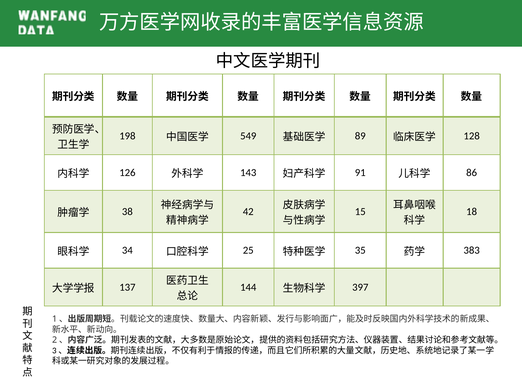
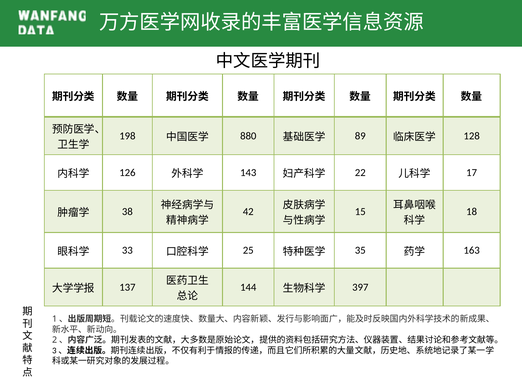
549: 549 -> 880
91: 91 -> 22
86: 86 -> 17
34: 34 -> 33
383: 383 -> 163
